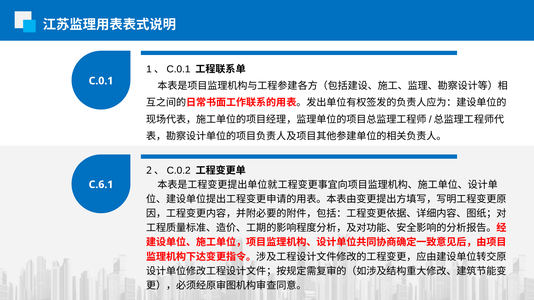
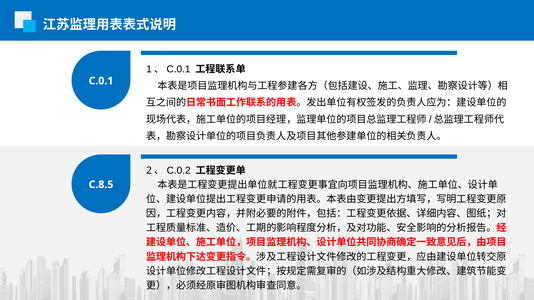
C.6.1: C.6.1 -> C.8.5
